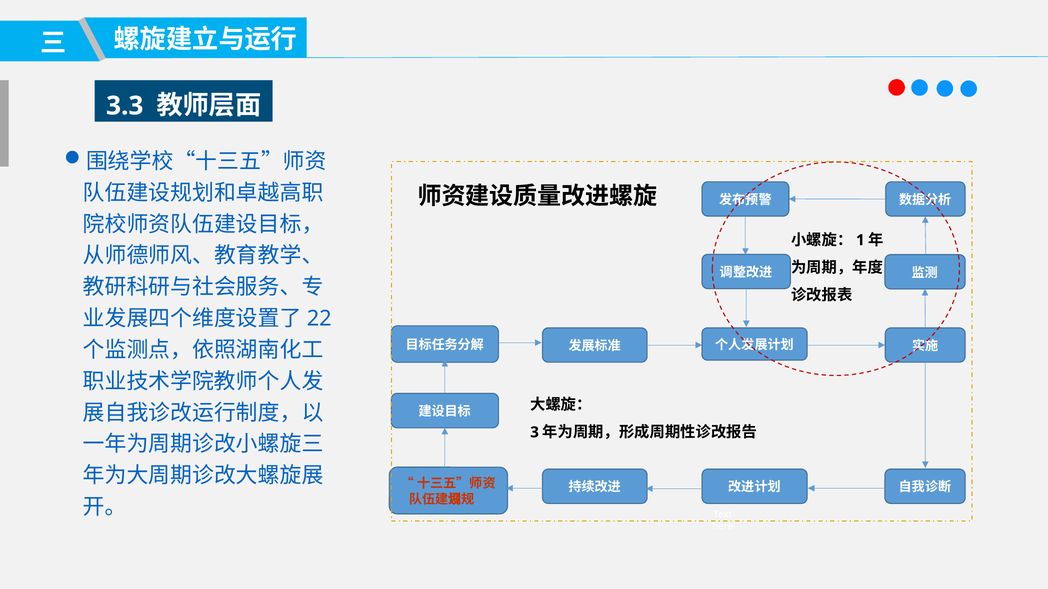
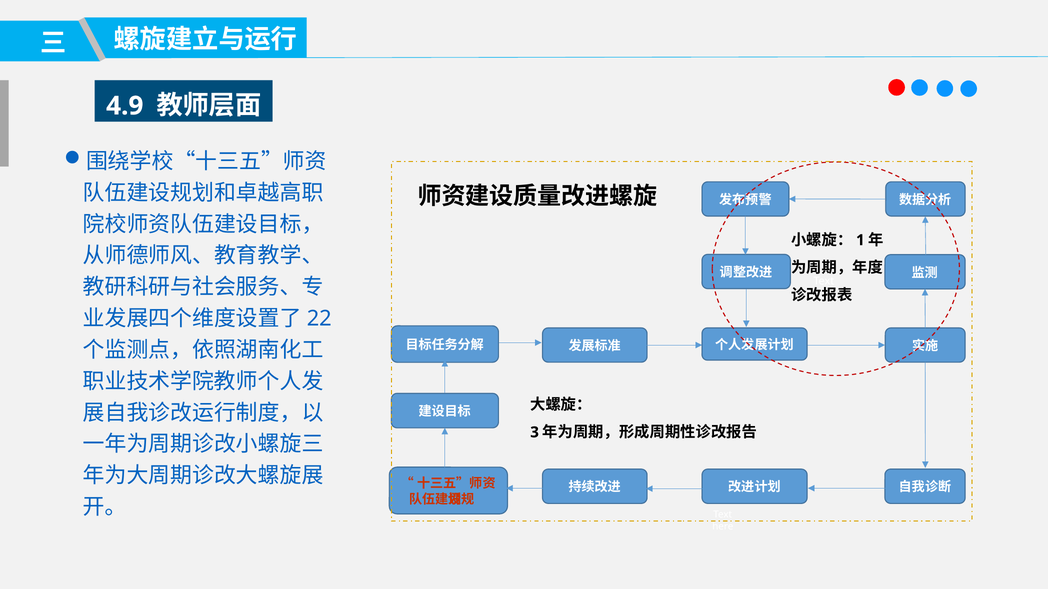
3.3: 3.3 -> 4.9
